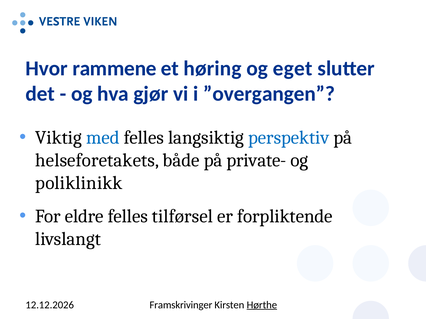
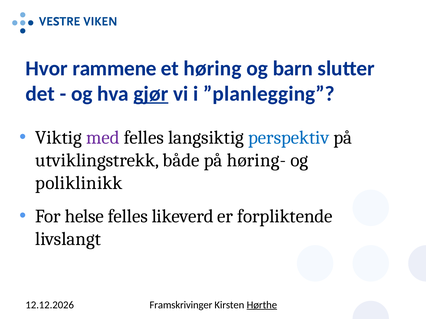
eget: eget -> barn
gjør underline: none -> present
”overgangen: ”overgangen -> ”planlegging
med colour: blue -> purple
helseforetakets: helseforetakets -> utviklingstrekk
private-: private- -> høring-
eldre: eldre -> helse
tilførsel: tilførsel -> likeverd
